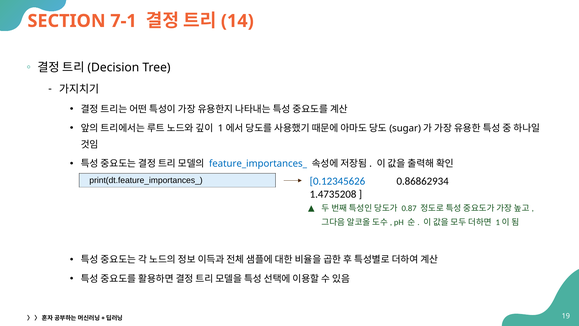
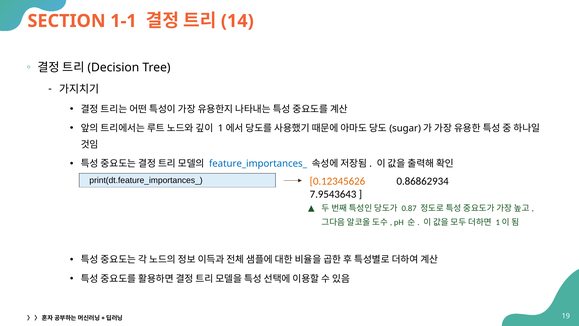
7-1: 7-1 -> 1-1
0.12345626 colour: blue -> orange
1.4735208: 1.4735208 -> 7.9543643
